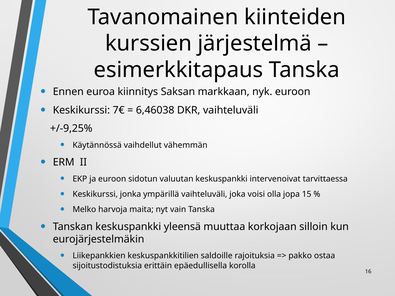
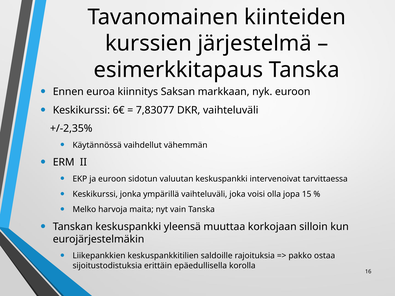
7€: 7€ -> 6€
6,46038: 6,46038 -> 7,83077
+/-9,25%: +/-9,25% -> +/-2,35%
